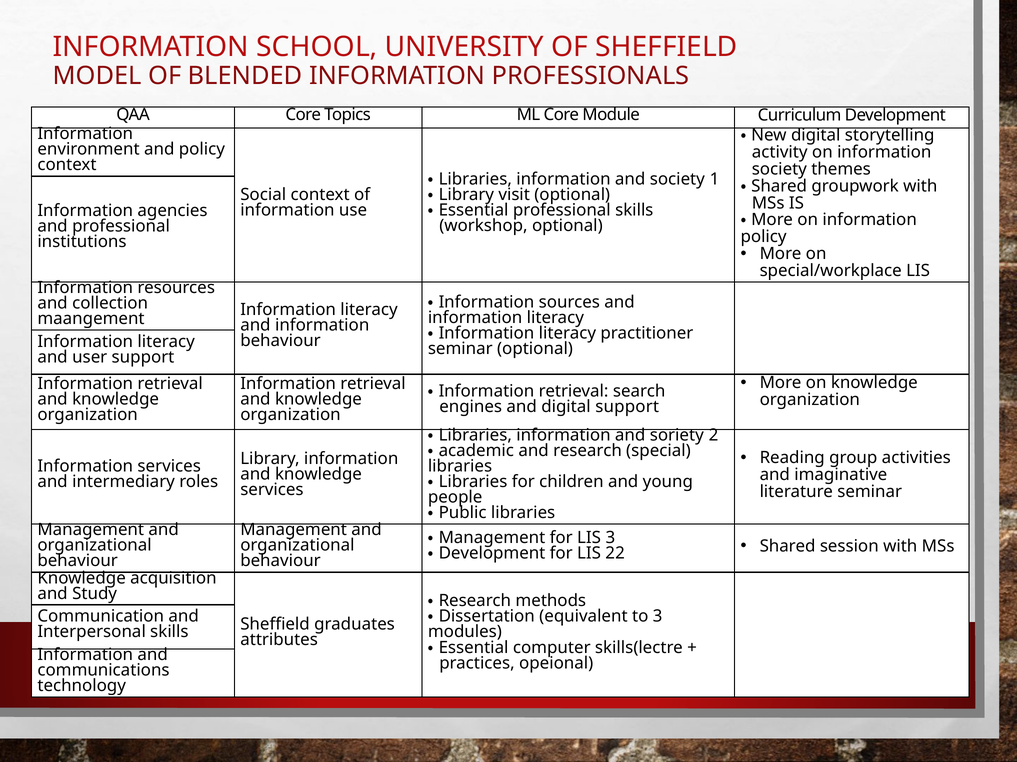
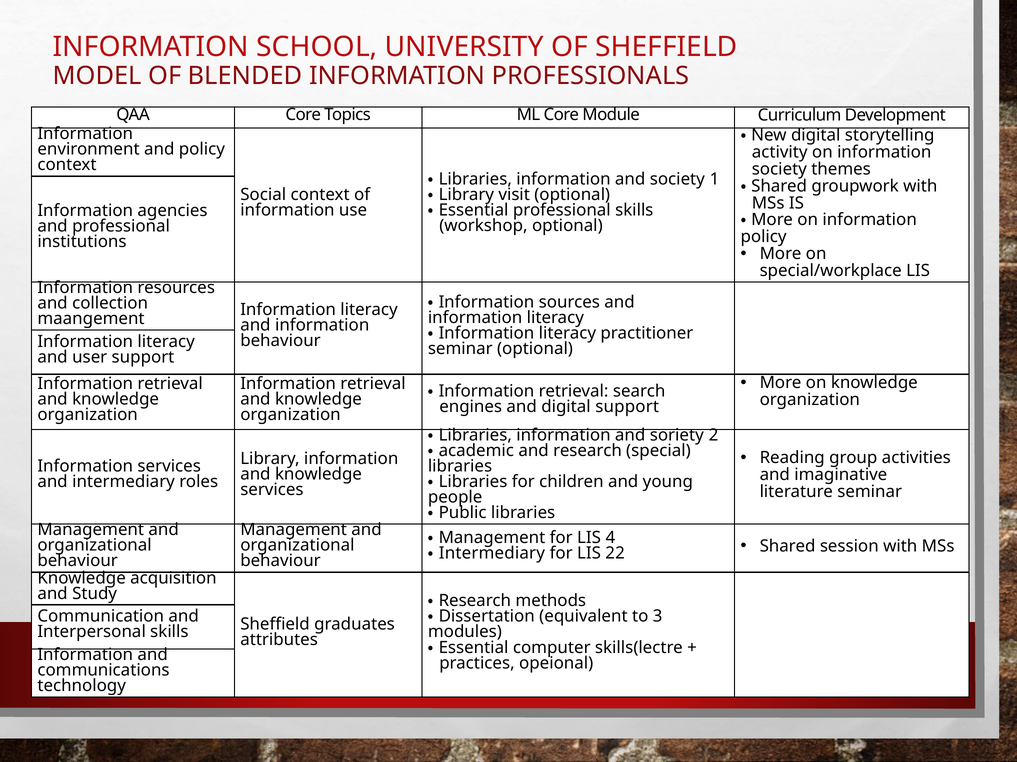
LIS 3: 3 -> 4
Development at (492, 554): Development -> Intermediary
